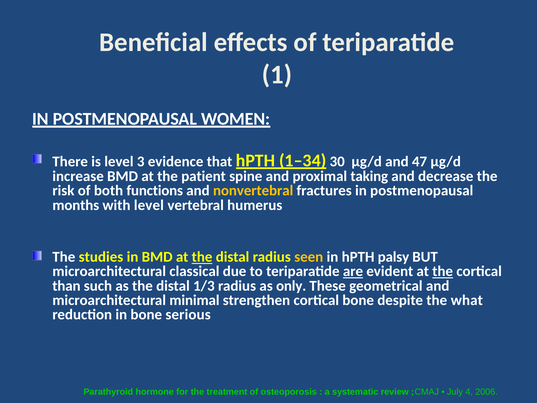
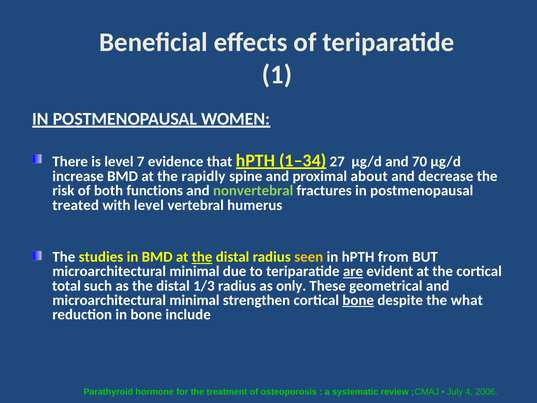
3: 3 -> 7
30: 30 -> 27
47: 47 -> 70
patient: patient -> rapidly
taking: taking -> about
nonvertebral colour: yellow -> light green
months: months -> treated
palsy: palsy -> from
classical at (194, 271): classical -> minimal
the at (443, 271) underline: present -> none
than: than -> total
bone at (358, 300) underline: none -> present
serious: serious -> include
